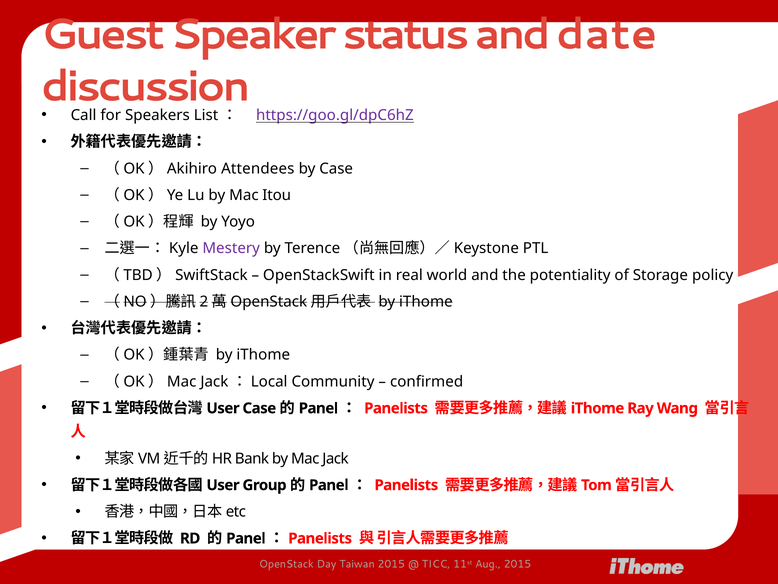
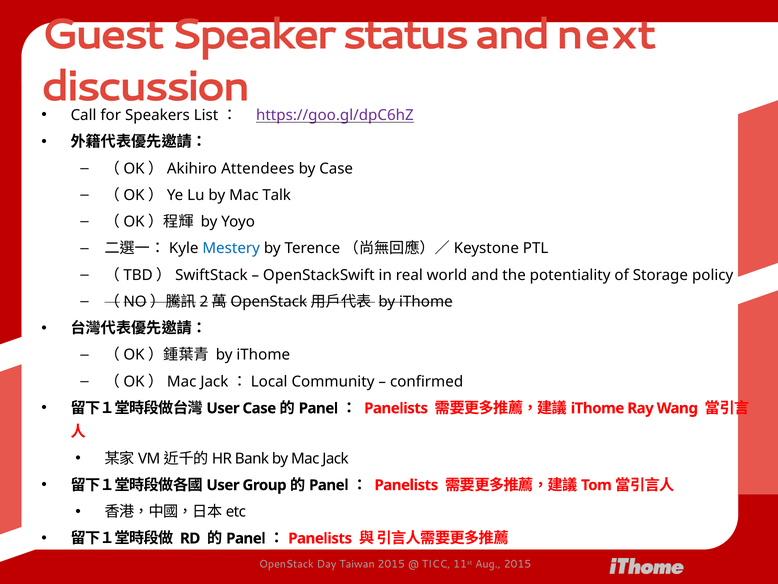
date: date -> next
Itou: Itou -> Talk
Mestery colour: purple -> blue
